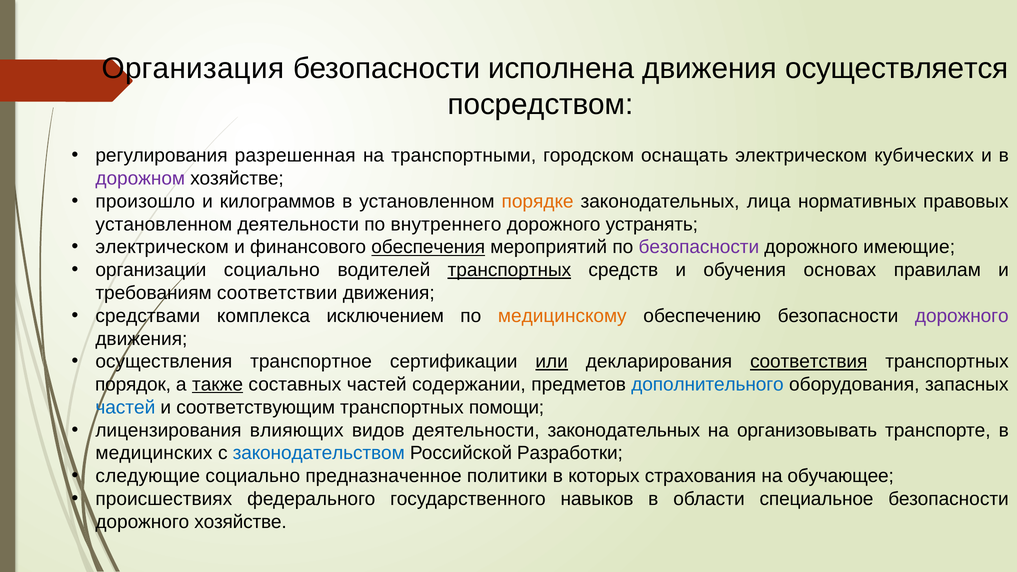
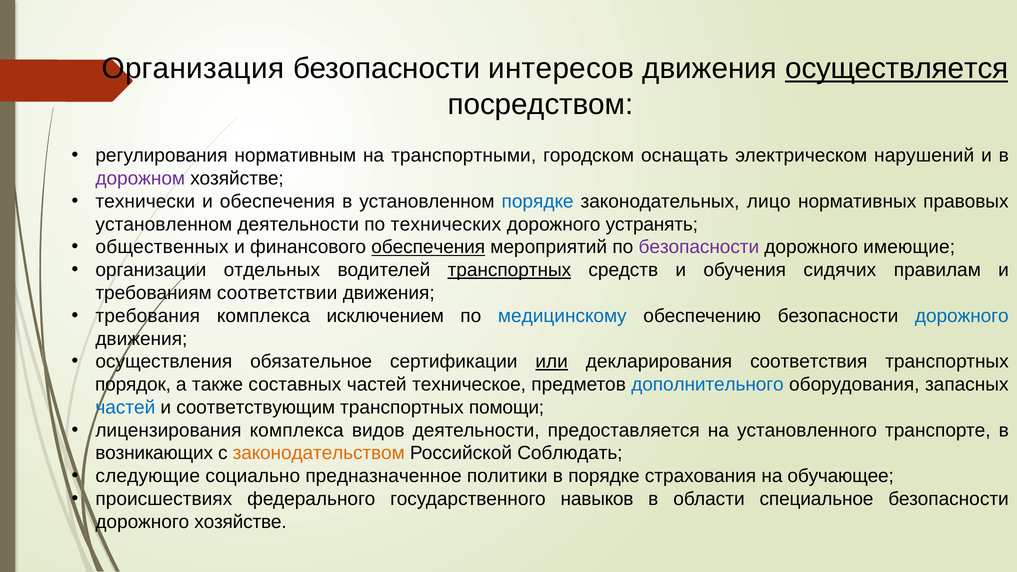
исполнена: исполнена -> интересов
осуществляется underline: none -> present
разрешенная: разрешенная -> нормативным
кубических: кубических -> нарушений
произошло: произошло -> технически
и килограммов: килограммов -> обеспечения
порядке at (538, 201) colour: orange -> blue
лица: лица -> лицо
внутреннего: внутреннего -> технических
электрическом at (162, 247): электрическом -> общественных
организации социально: социально -> отдельных
основах: основах -> сидячих
средствами: средствами -> требования
медицинскому colour: orange -> blue
дорожного at (962, 316) colour: purple -> blue
транспортное: транспортное -> обязательное
соответствия underline: present -> none
также underline: present -> none
содержании: содержании -> техническое
лицензирования влияющих: влияющих -> комплекса
деятельности законодательных: законодательных -> предоставляется
организовывать: организовывать -> установленного
медицинских: медицинских -> возникающих
законодательством colour: blue -> orange
Разработки: Разработки -> Соблюдать
в которых: которых -> порядке
